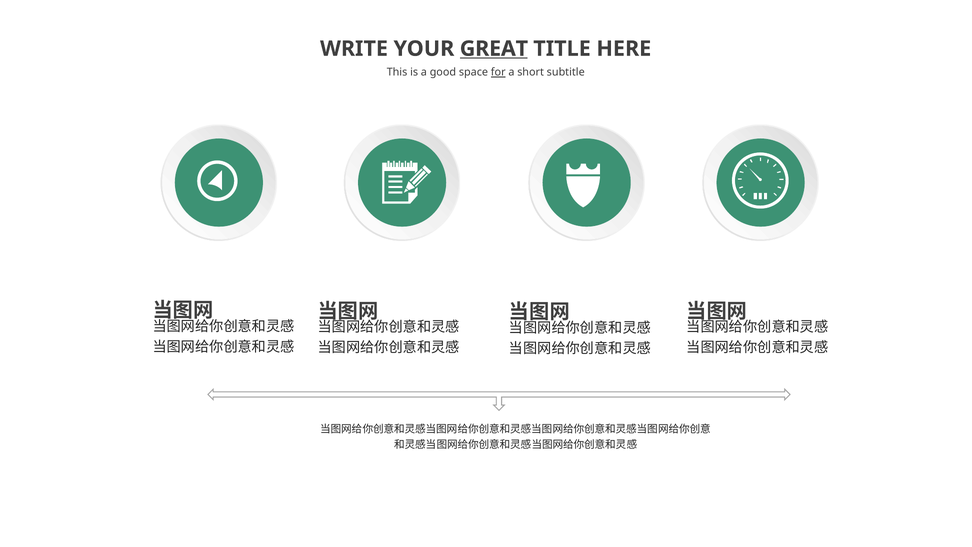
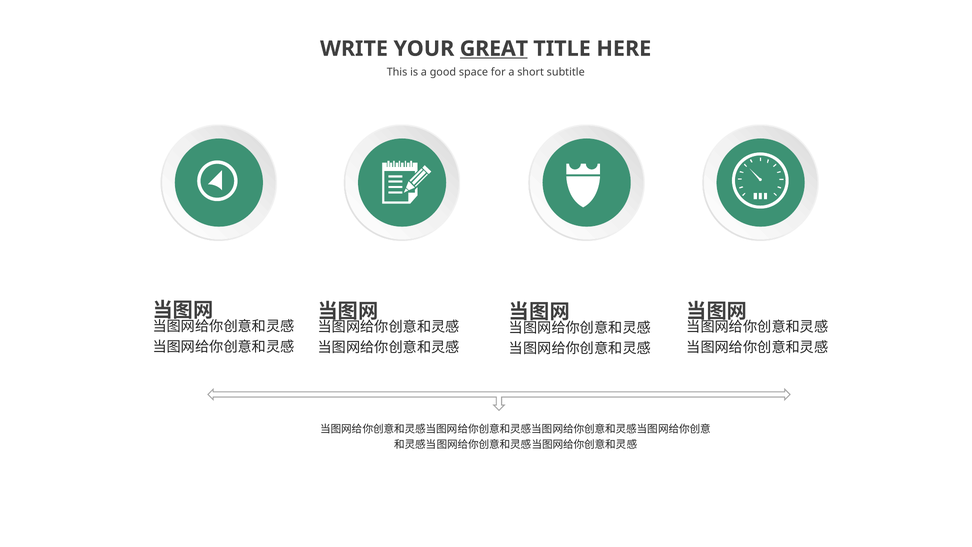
for underline: present -> none
